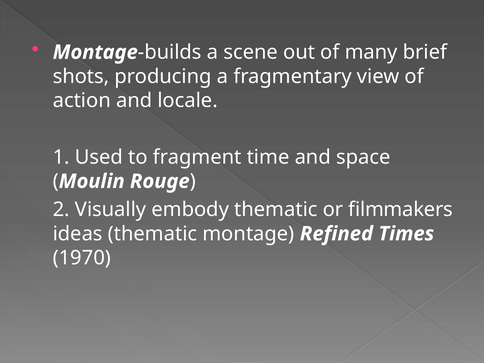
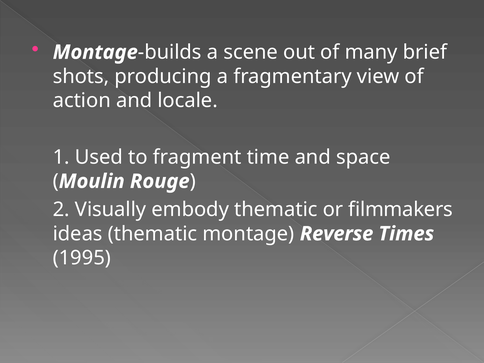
Refined: Refined -> Reverse
1970: 1970 -> 1995
